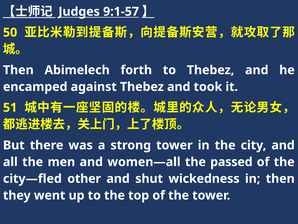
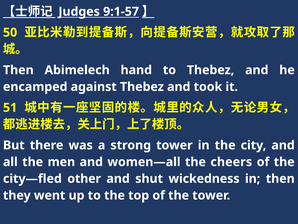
forth: forth -> hand
passed: passed -> cheers
